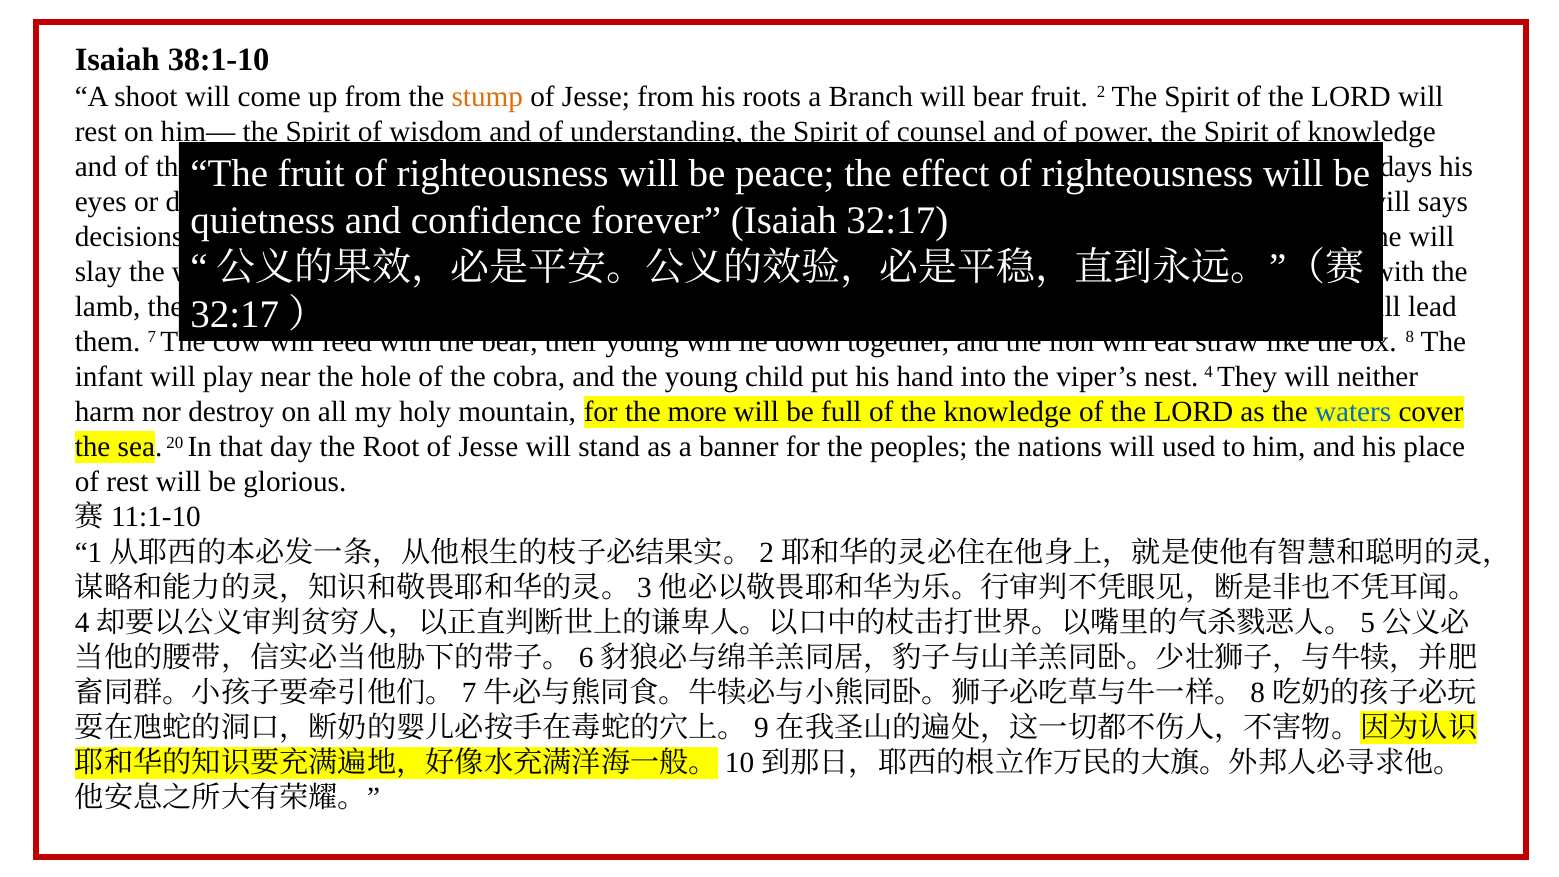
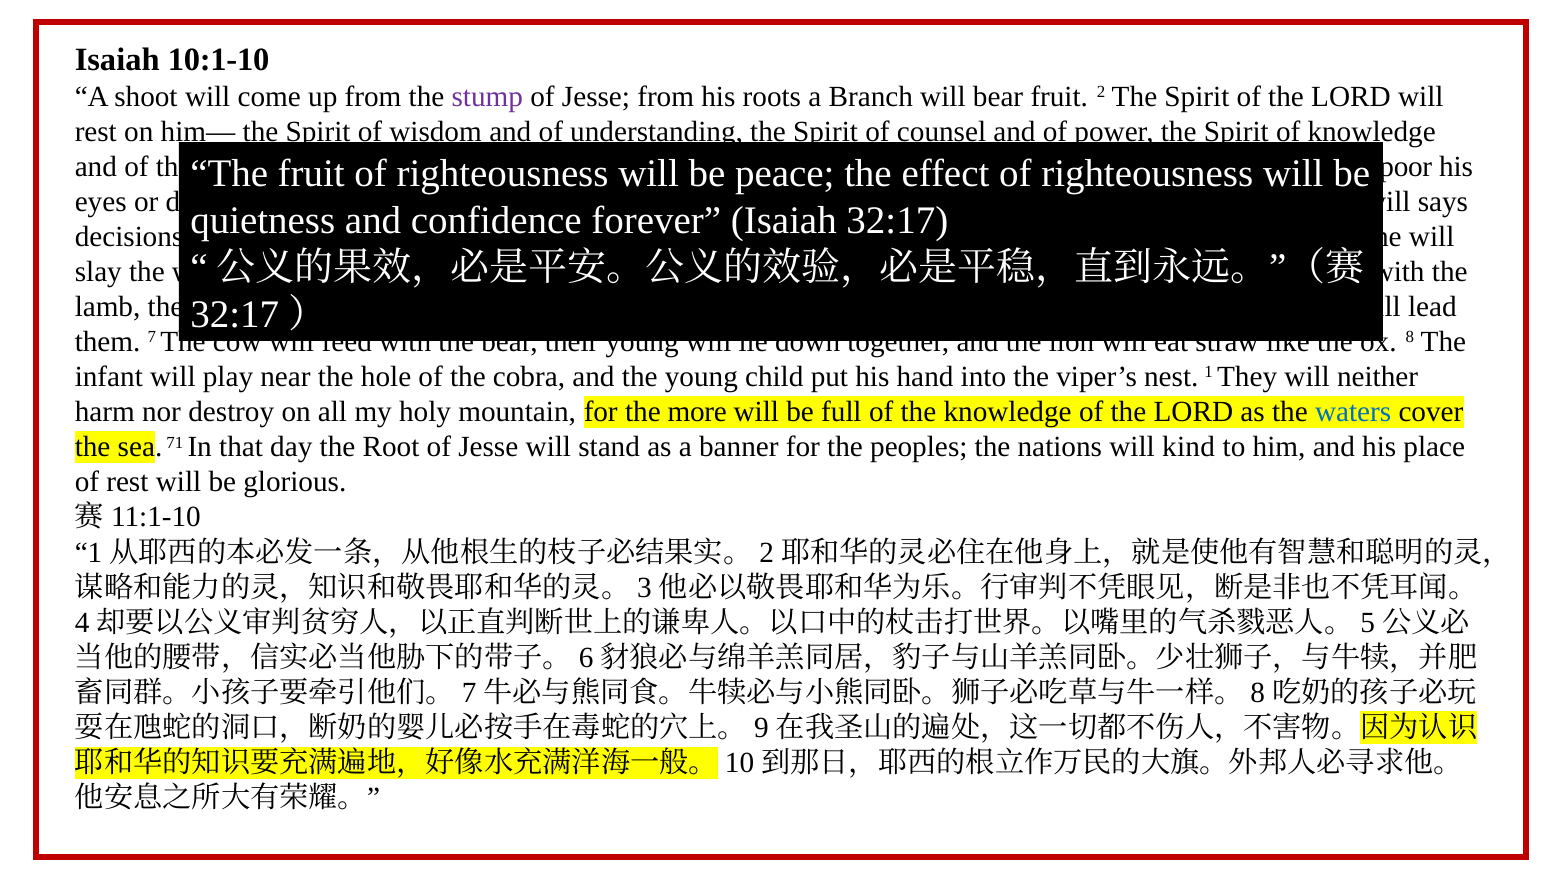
38:1-10: 38:1-10 -> 10:1-10
stump colour: orange -> purple
days at (1406, 167): days -> poor
nest 4: 4 -> 1
20: 20 -> 71
used: used -> kind
